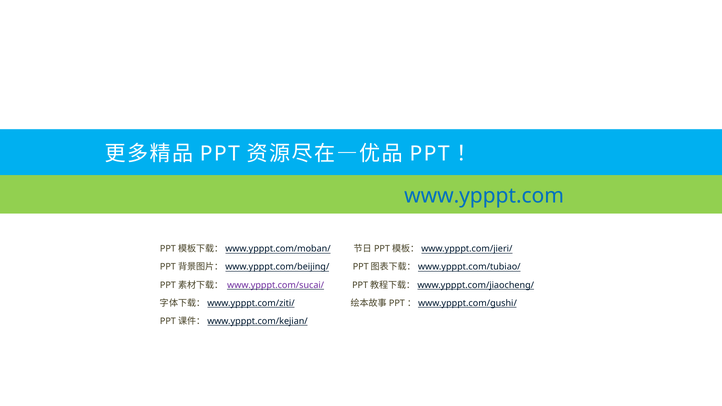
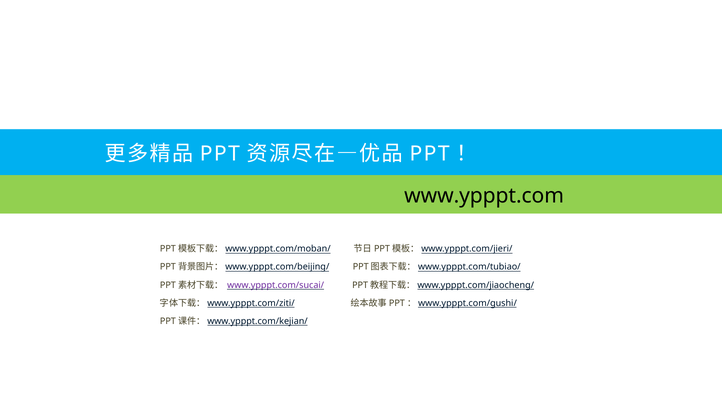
www.ypppt.com colour: blue -> black
